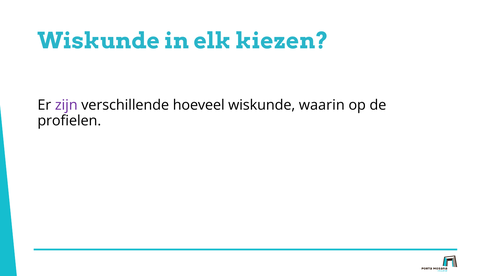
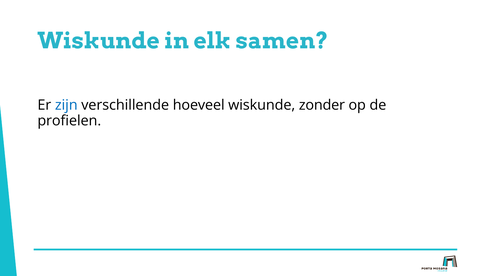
kiezen: kiezen -> samen
zijn colour: purple -> blue
waarin: waarin -> zonder
